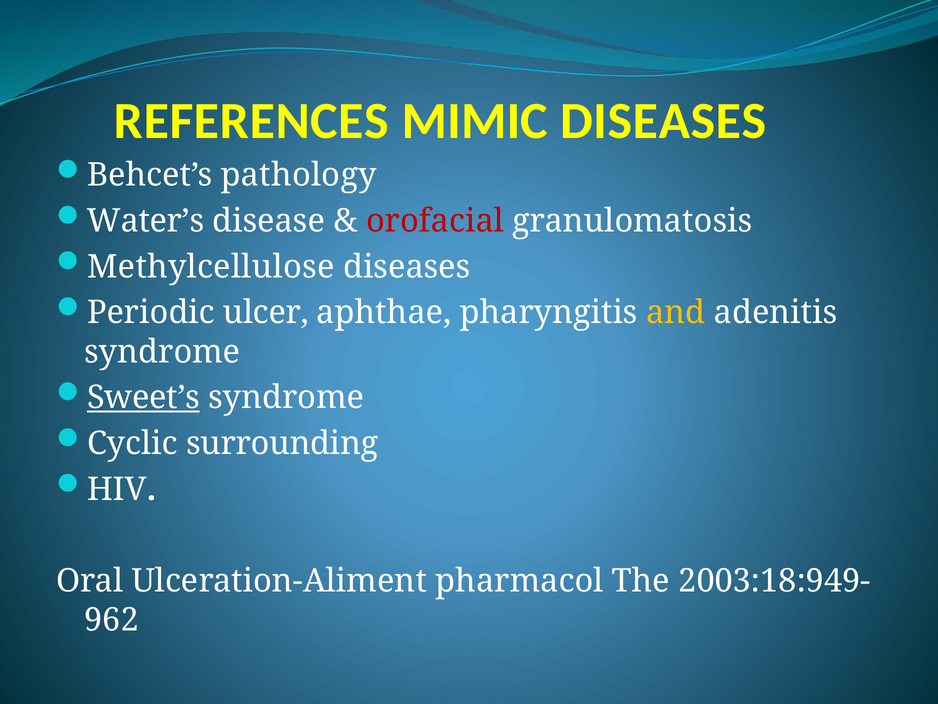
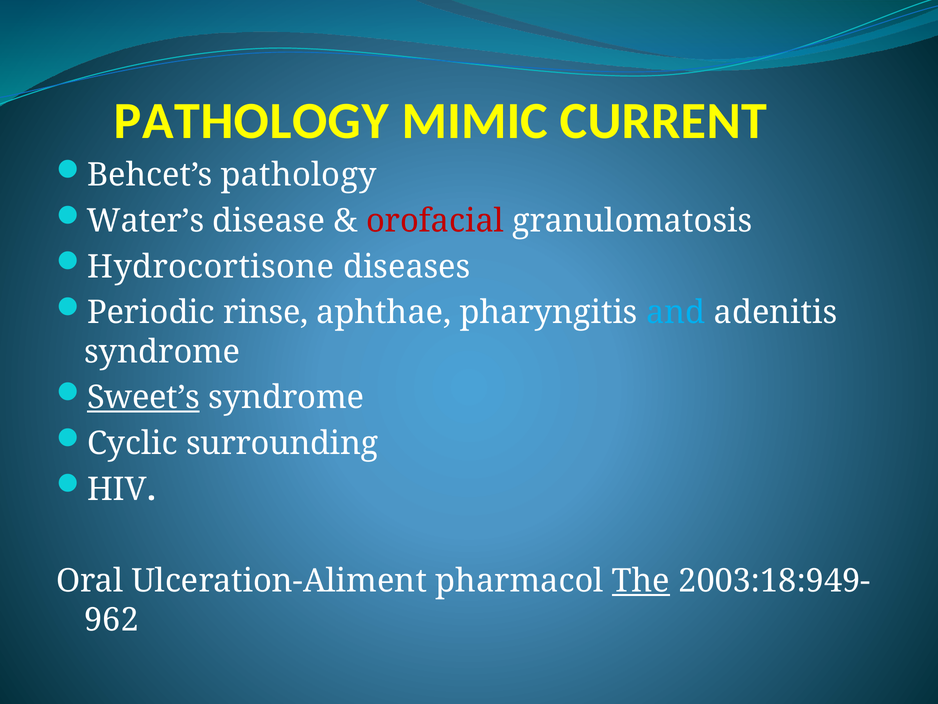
REFERENCES at (251, 121): REFERENCES -> PATHOLOGY
MIMIC DISEASES: DISEASES -> CURRENT
Methylcellulose: Methylcellulose -> Hydrocortisone
ulcer: ulcer -> rinse
and colour: yellow -> light blue
The underline: none -> present
